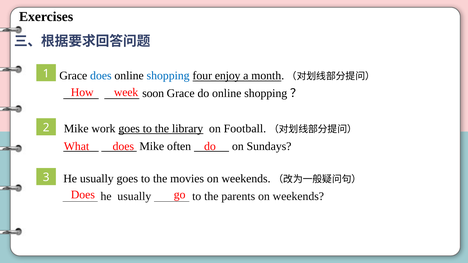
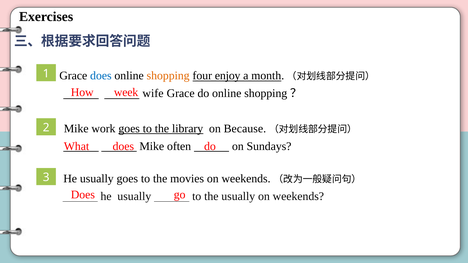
shopping colour: blue -> orange
soon: soon -> wife
Football: Football -> Because
the parents: parents -> usually
